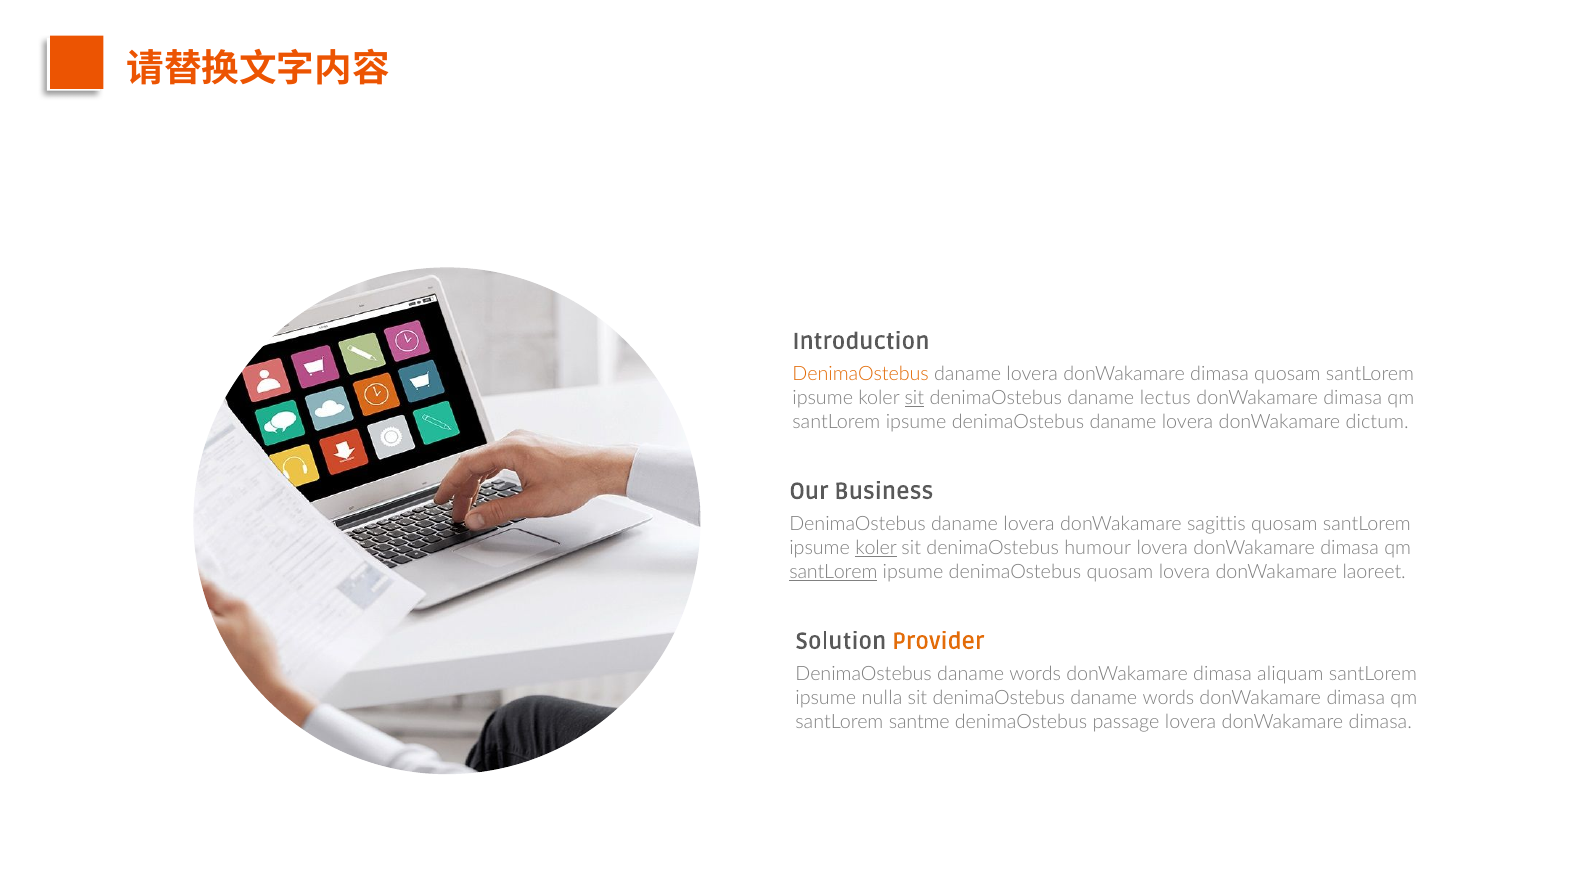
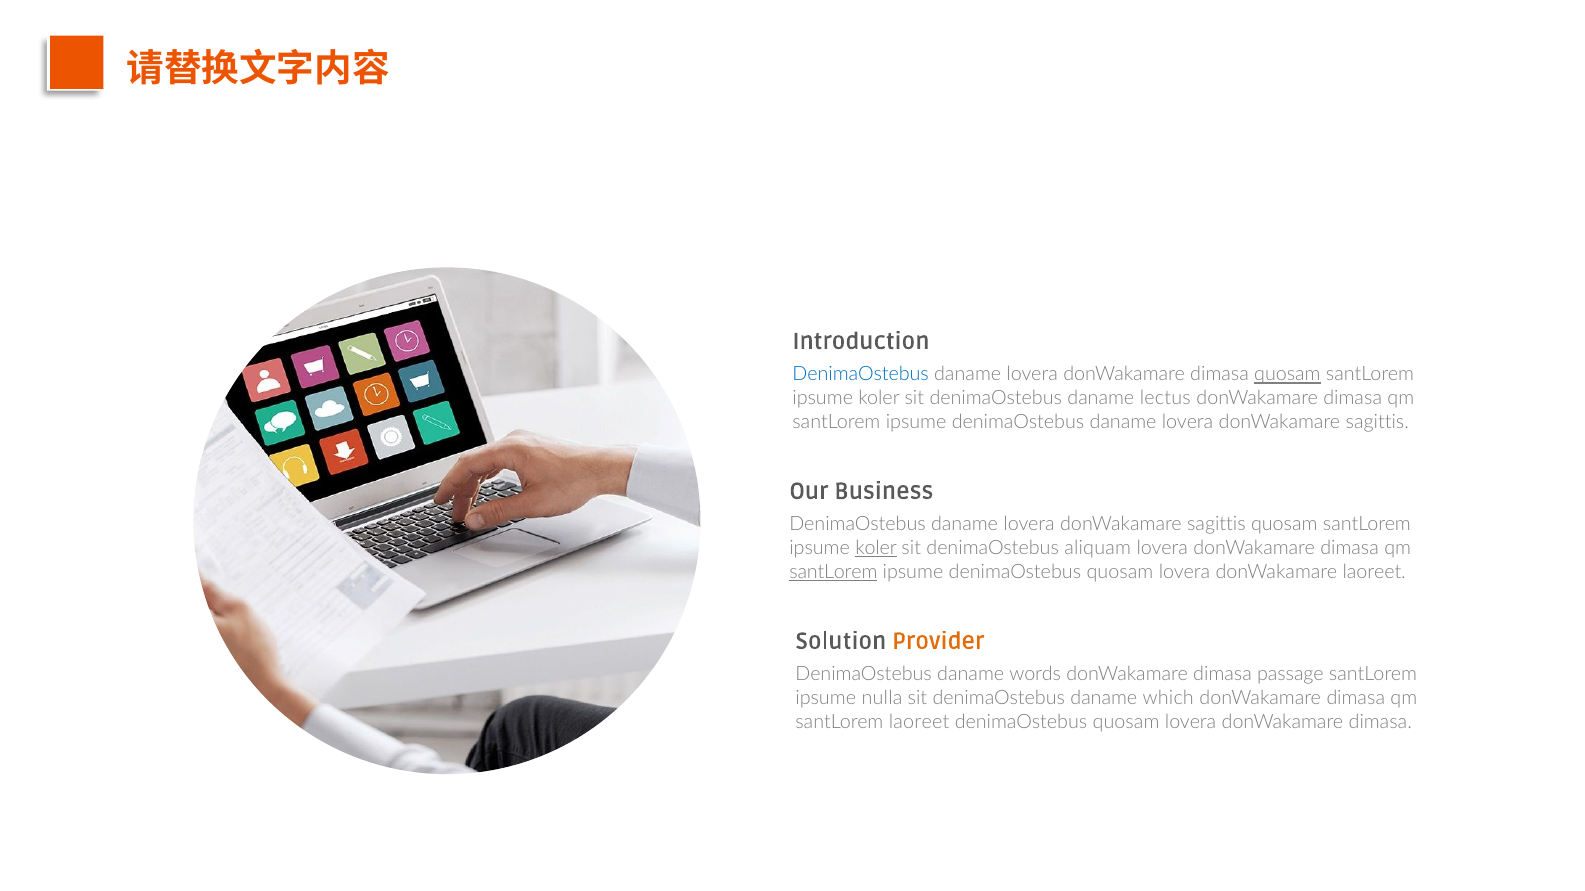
DenimaOstebus at (861, 375) colour: orange -> blue
quosam at (1287, 375) underline: none -> present
sit at (914, 398) underline: present -> none
dictum at (1377, 422): dictum -> sagittis
humour: humour -> aliquam
aliquam: aliquam -> passage
sit denimaOstebus daname words: words -> which
santLorem santme: santme -> laoreet
passage at (1126, 722): passage -> quosam
